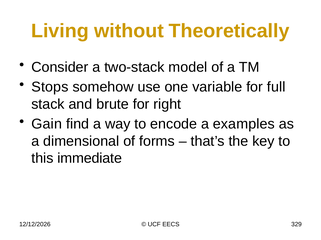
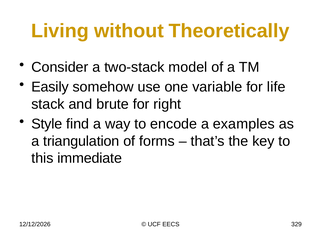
Stops: Stops -> Easily
full: full -> life
Gain: Gain -> Style
dimensional: dimensional -> triangulation
